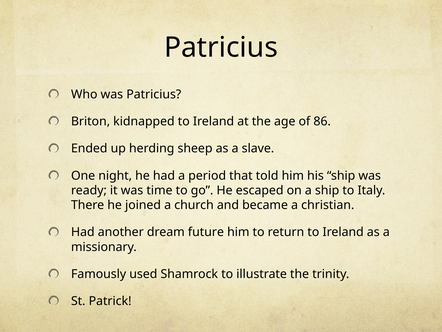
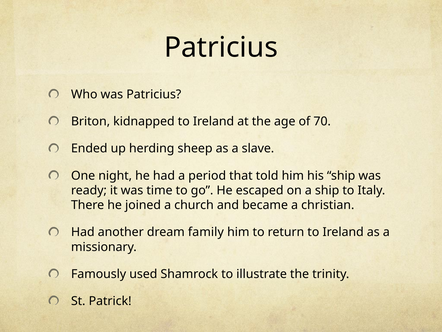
86: 86 -> 70
future: future -> family
